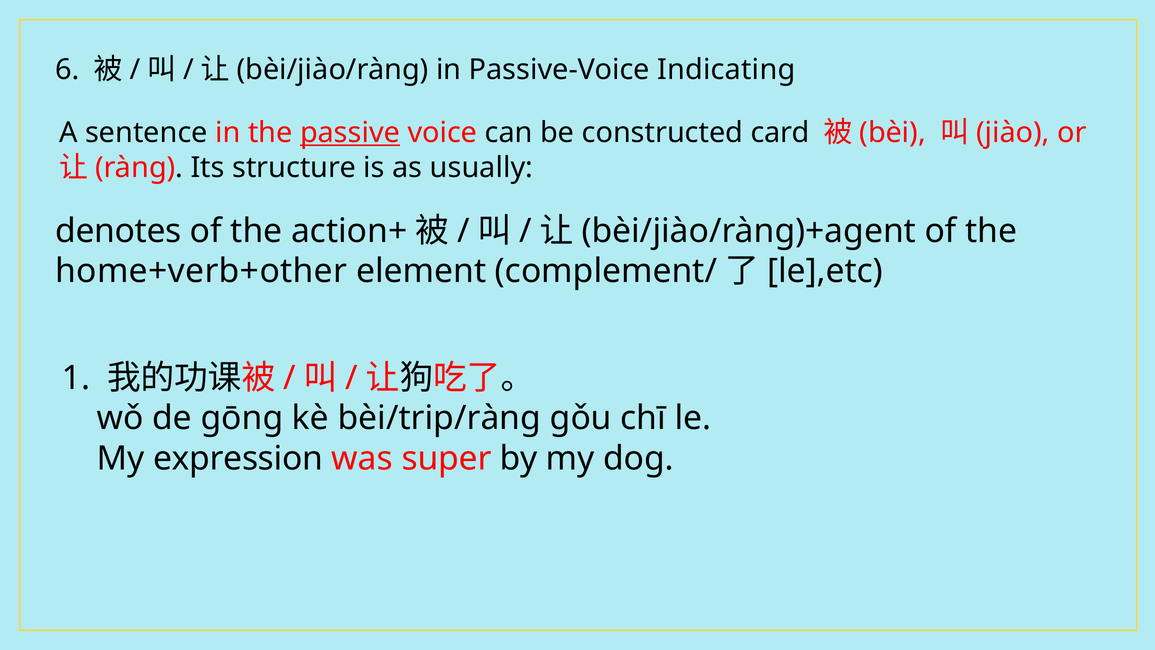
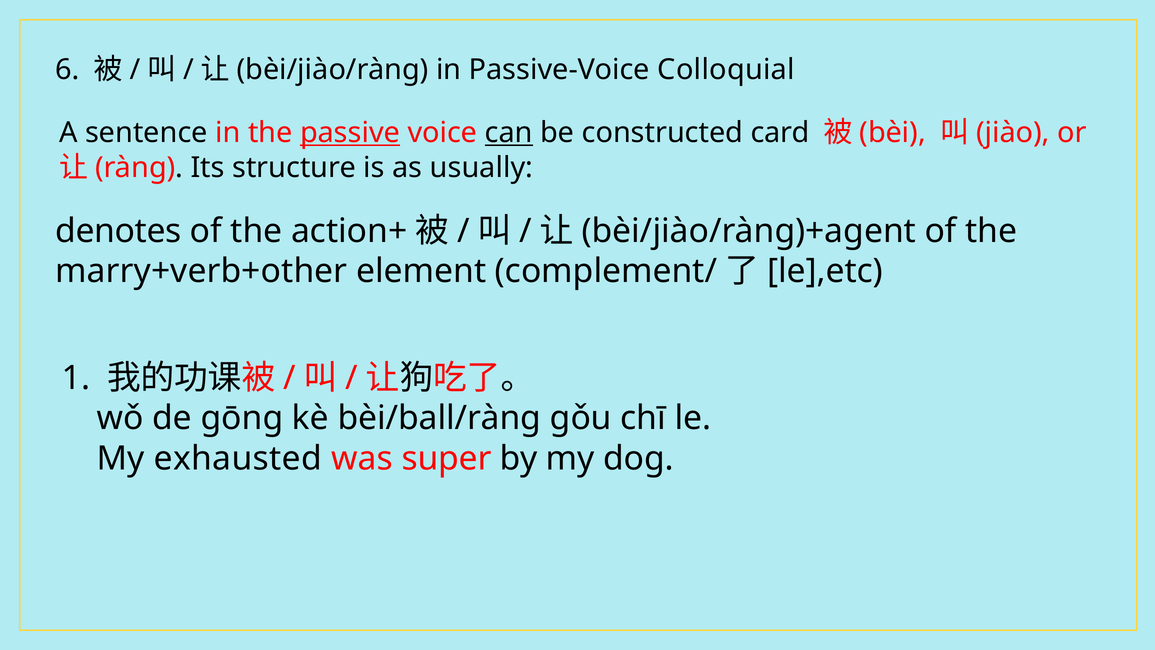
Indicating: Indicating -> Colloquial
can underline: none -> present
home+verb+other: home+verb+other -> marry+verb+other
bèi/trip/ràng: bèi/trip/ràng -> bèi/ball/ràng
expression: expression -> exhausted
